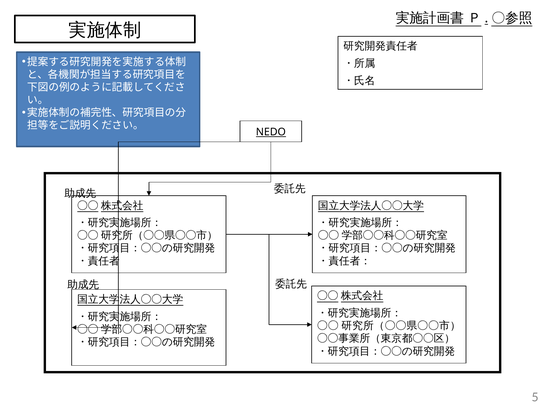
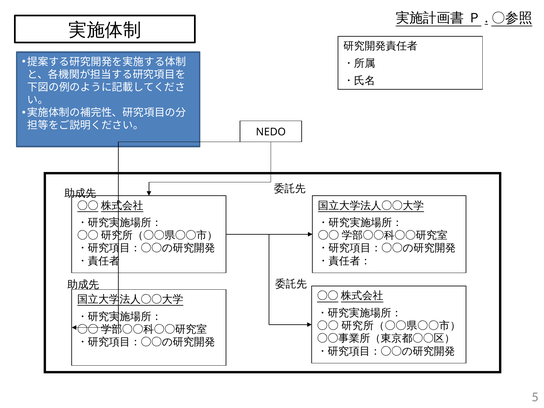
NEDO underline: present -> none
